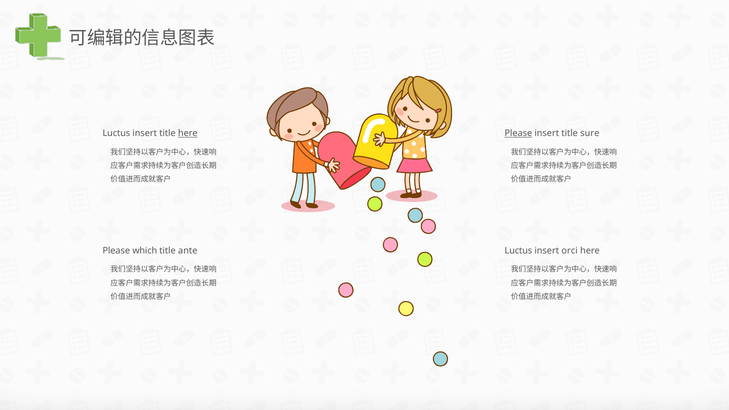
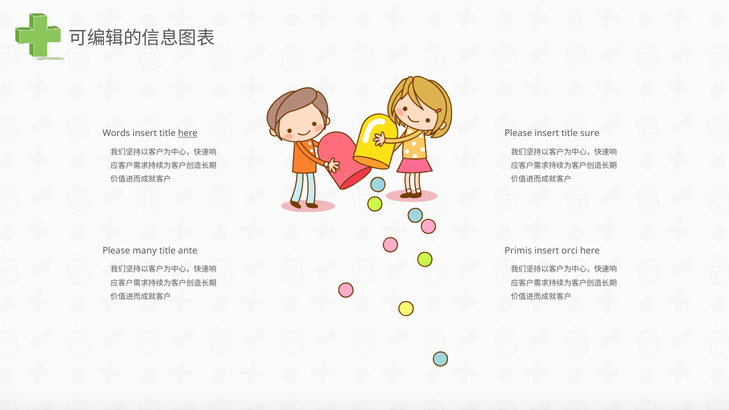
Luctus at (116, 133): Luctus -> Words
Please at (518, 133) underline: present -> none
which: which -> many
Luctus at (518, 251): Luctus -> Primis
